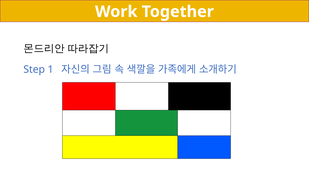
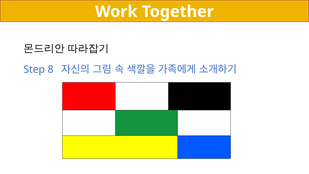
1: 1 -> 8
